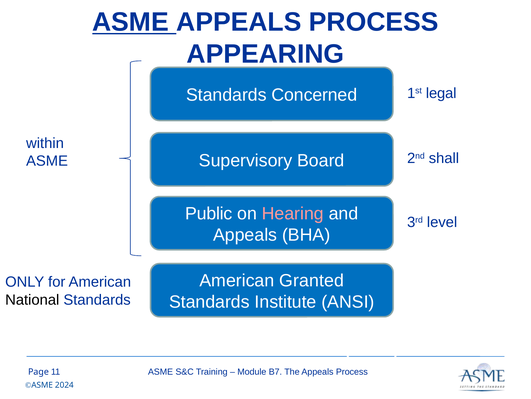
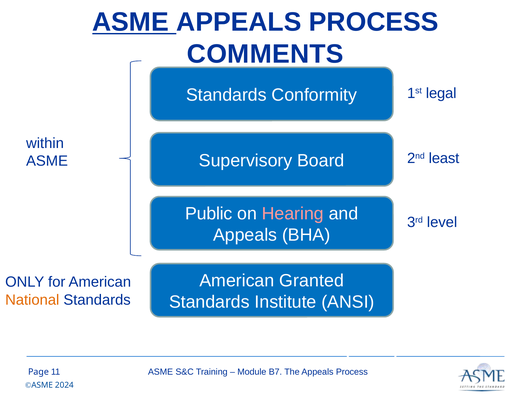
APPEARING: APPEARING -> COMMENTS
Concerned: Concerned -> Conformity
shall: shall -> least
National colour: black -> orange
